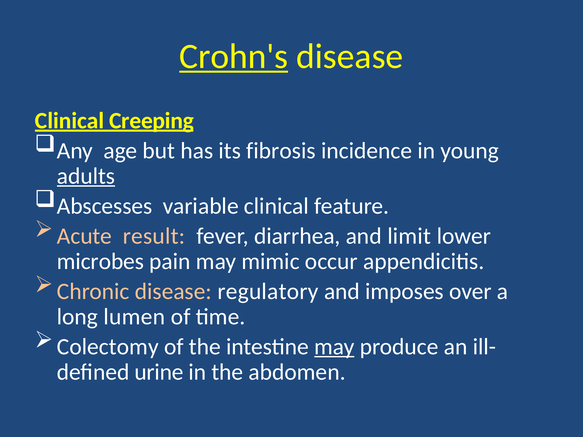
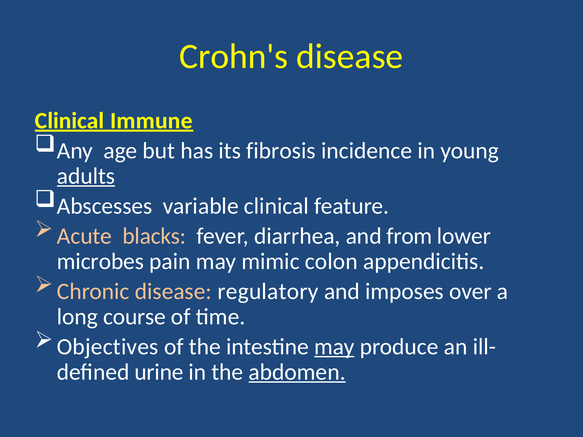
Crohn's underline: present -> none
Creeping: Creeping -> Immune
result: result -> blacks
limit: limit -> from
occur: occur -> colon
lumen: lumen -> course
Colectomy: Colectomy -> Objectives
abdomen underline: none -> present
